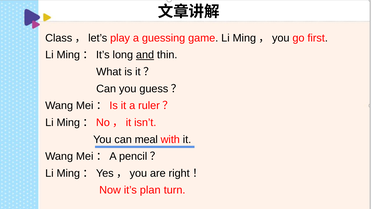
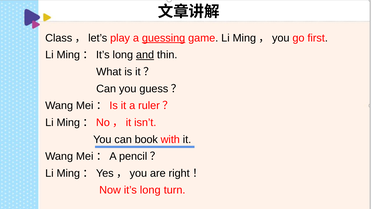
guessing underline: none -> present
meal: meal -> book
Now it’s plan: plan -> long
